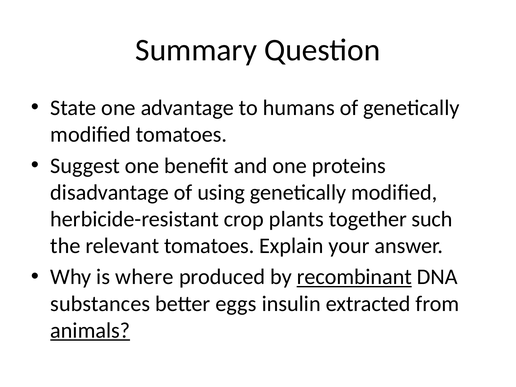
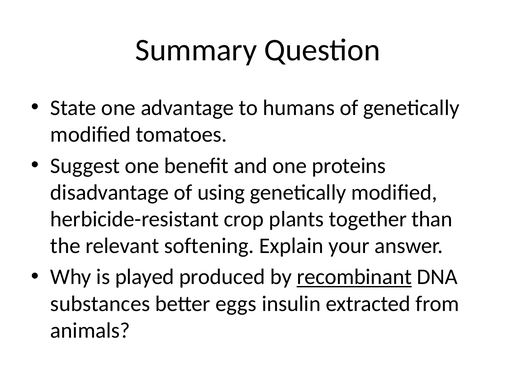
such: such -> than
relevant tomatoes: tomatoes -> softening
where: where -> played
animals underline: present -> none
